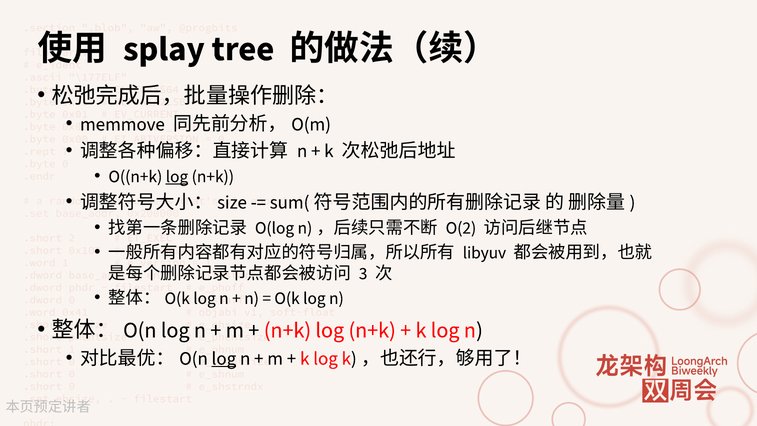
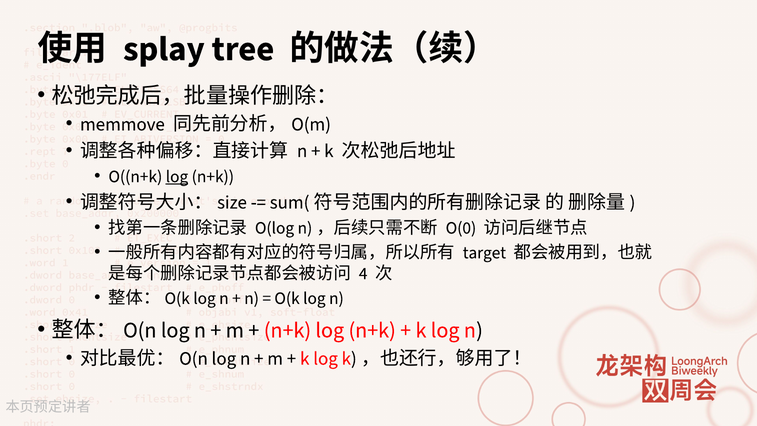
O(2: O(2 -> O(0
libyuv: libyuv -> target
3: 3 -> 4
log at (224, 358) underline: present -> none
